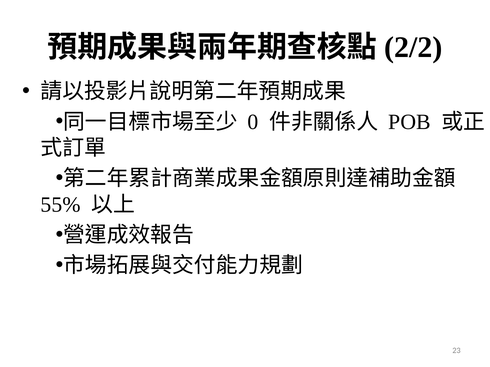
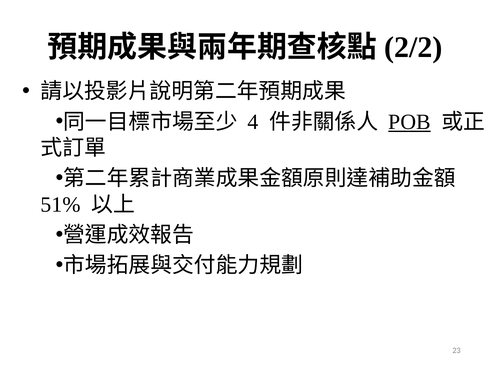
0: 0 -> 4
POB underline: none -> present
55%: 55% -> 51%
